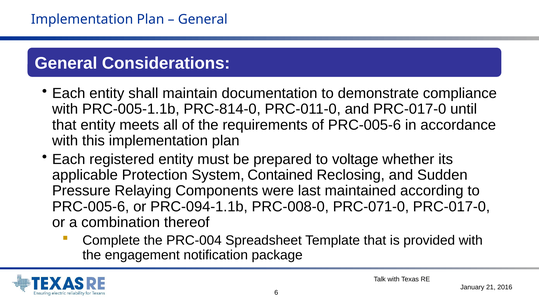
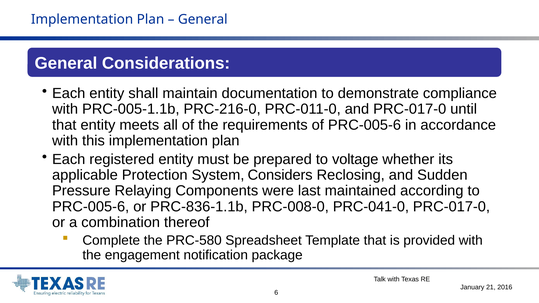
PRC‐814‐0: PRC‐814‐0 -> PRC‐216‐0
Contained: Contained -> Considers
PRC‐094‐1.1b: PRC‐094‐1.1b -> PRC‐836‐1.1b
PRC‐071‐0: PRC‐071‐0 -> PRC‐041‐0
PRC-004: PRC-004 -> PRC-580
